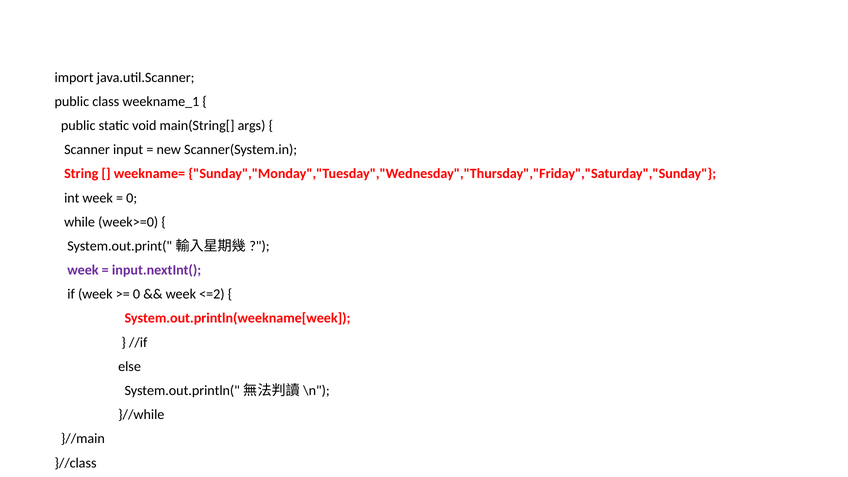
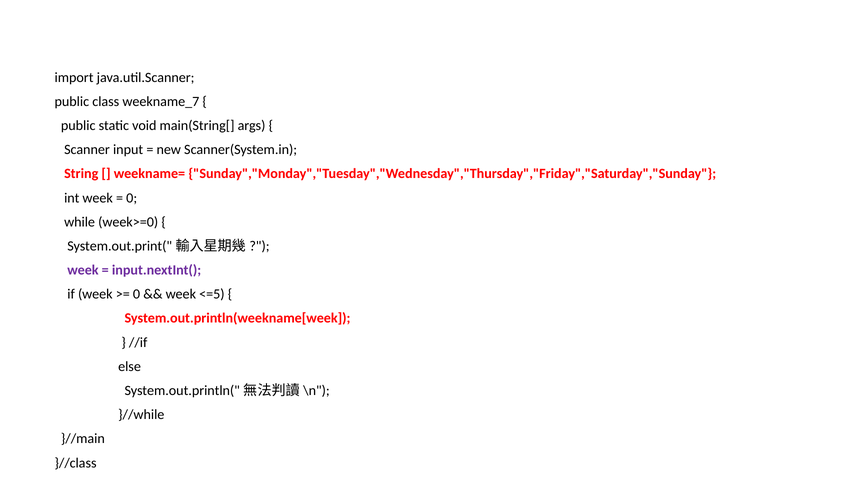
weekname_1: weekname_1 -> weekname_7
<=2: <=2 -> <=5
